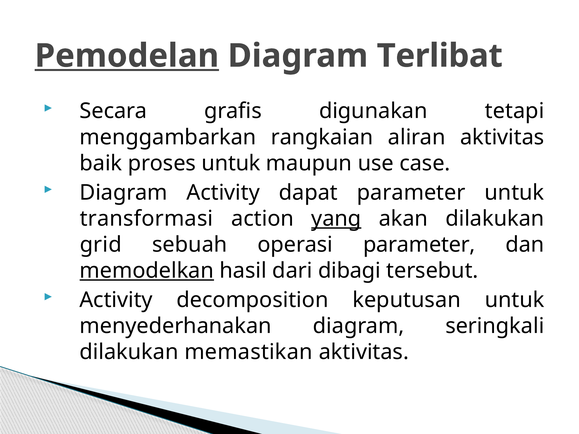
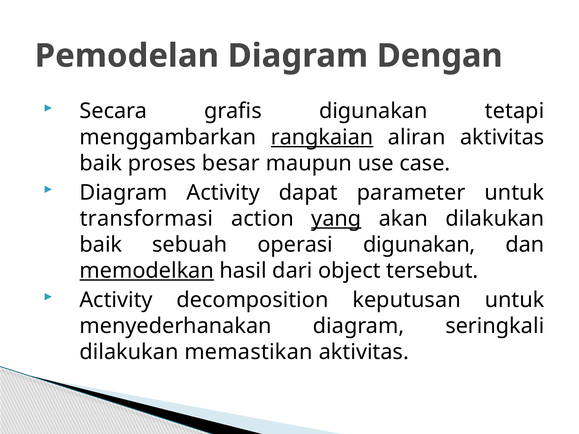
Pemodelan underline: present -> none
Terlibat: Terlibat -> Dengan
rangkaian underline: none -> present
proses untuk: untuk -> besar
grid at (101, 245): grid -> baik
operasi parameter: parameter -> digunakan
dibagi: dibagi -> object
